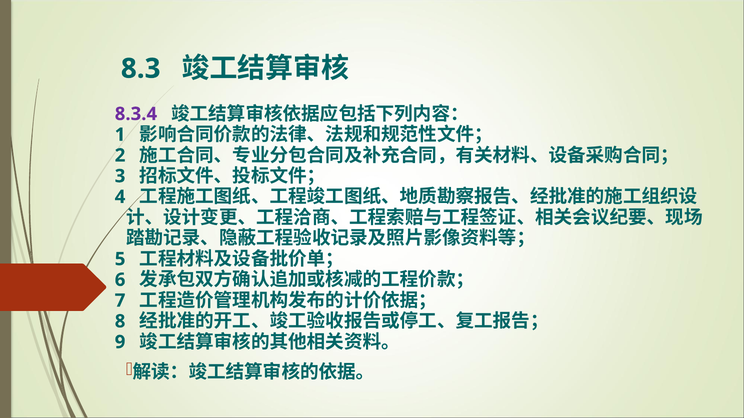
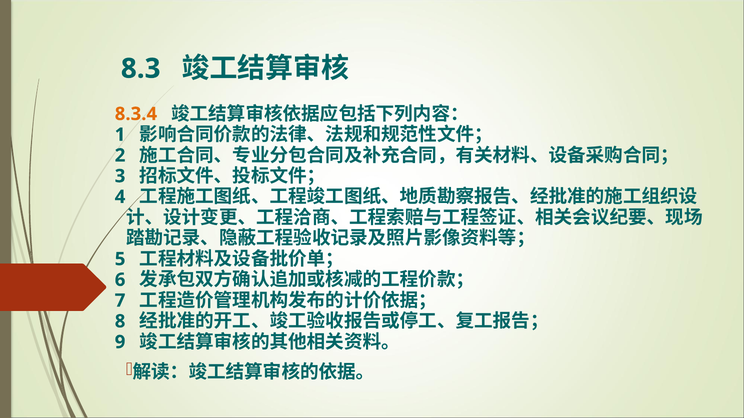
8.3.4 colour: purple -> orange
